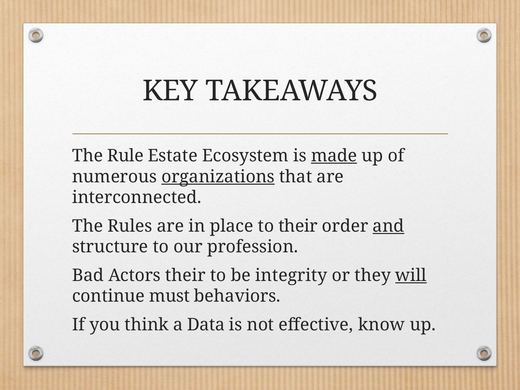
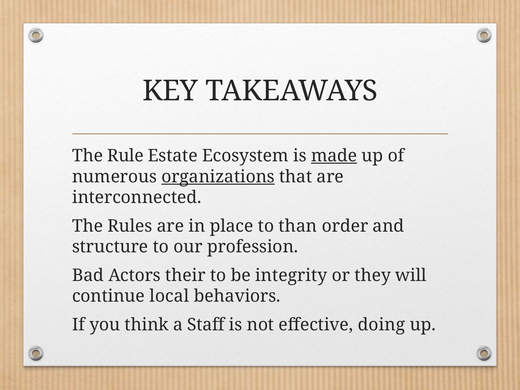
to their: their -> than
and underline: present -> none
will underline: present -> none
must: must -> local
Data: Data -> Staff
know: know -> doing
